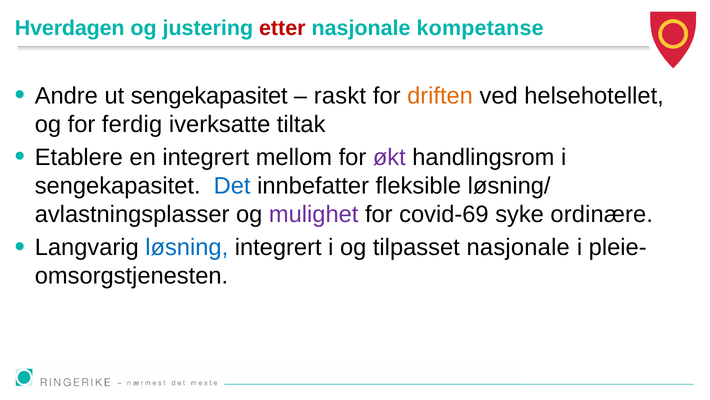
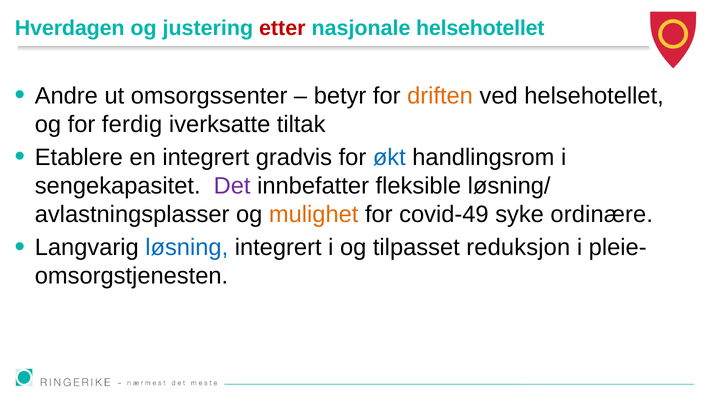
nasjonale kompetanse: kompetanse -> helsehotellet
ut sengekapasitet: sengekapasitet -> omsorgssenter
raskt: raskt -> betyr
mellom: mellom -> gradvis
økt colour: purple -> blue
Det colour: blue -> purple
mulighet colour: purple -> orange
covid-69: covid-69 -> covid-49
tilpasset nasjonale: nasjonale -> reduksjon
